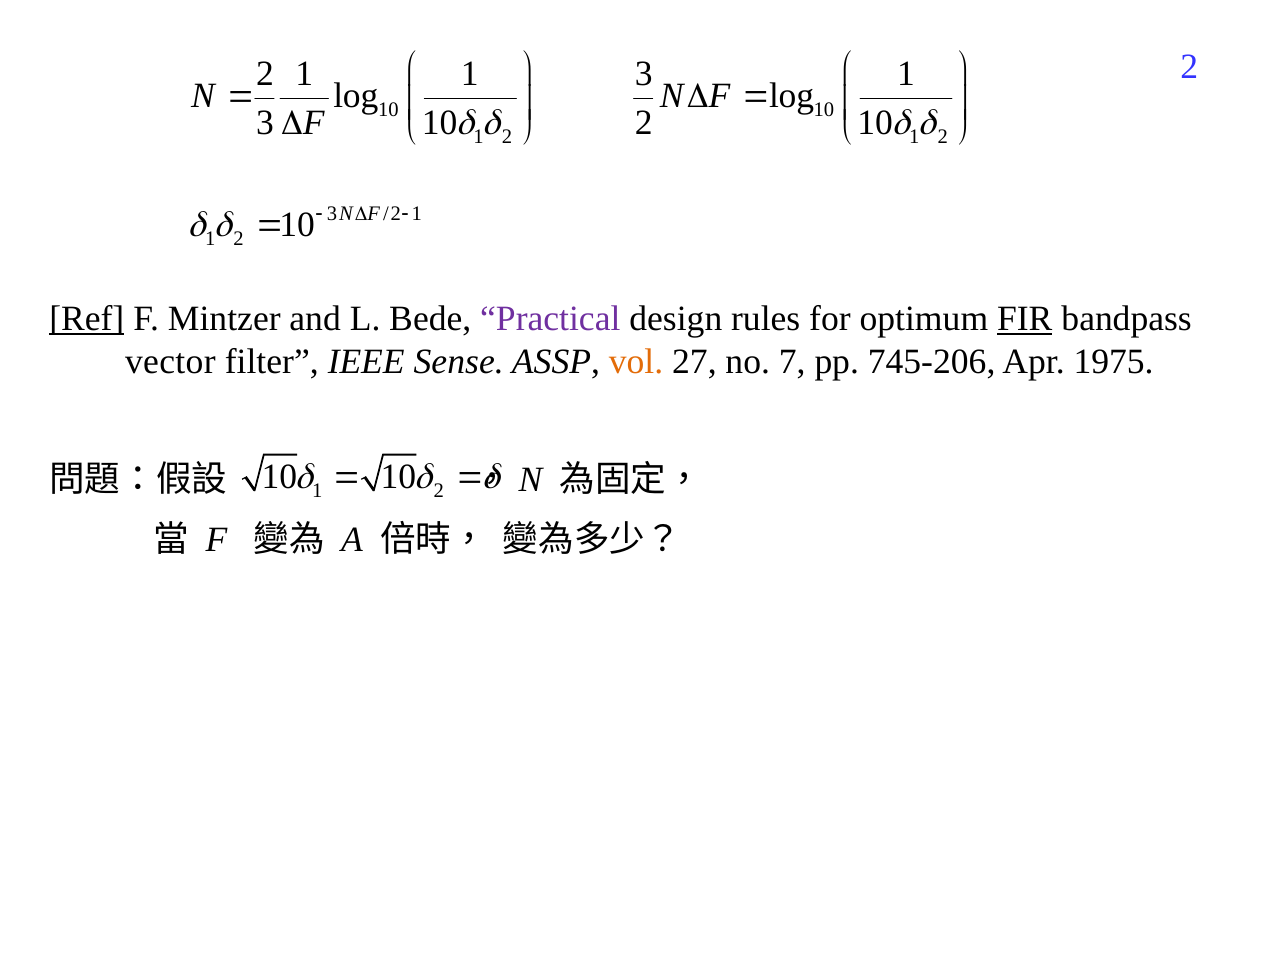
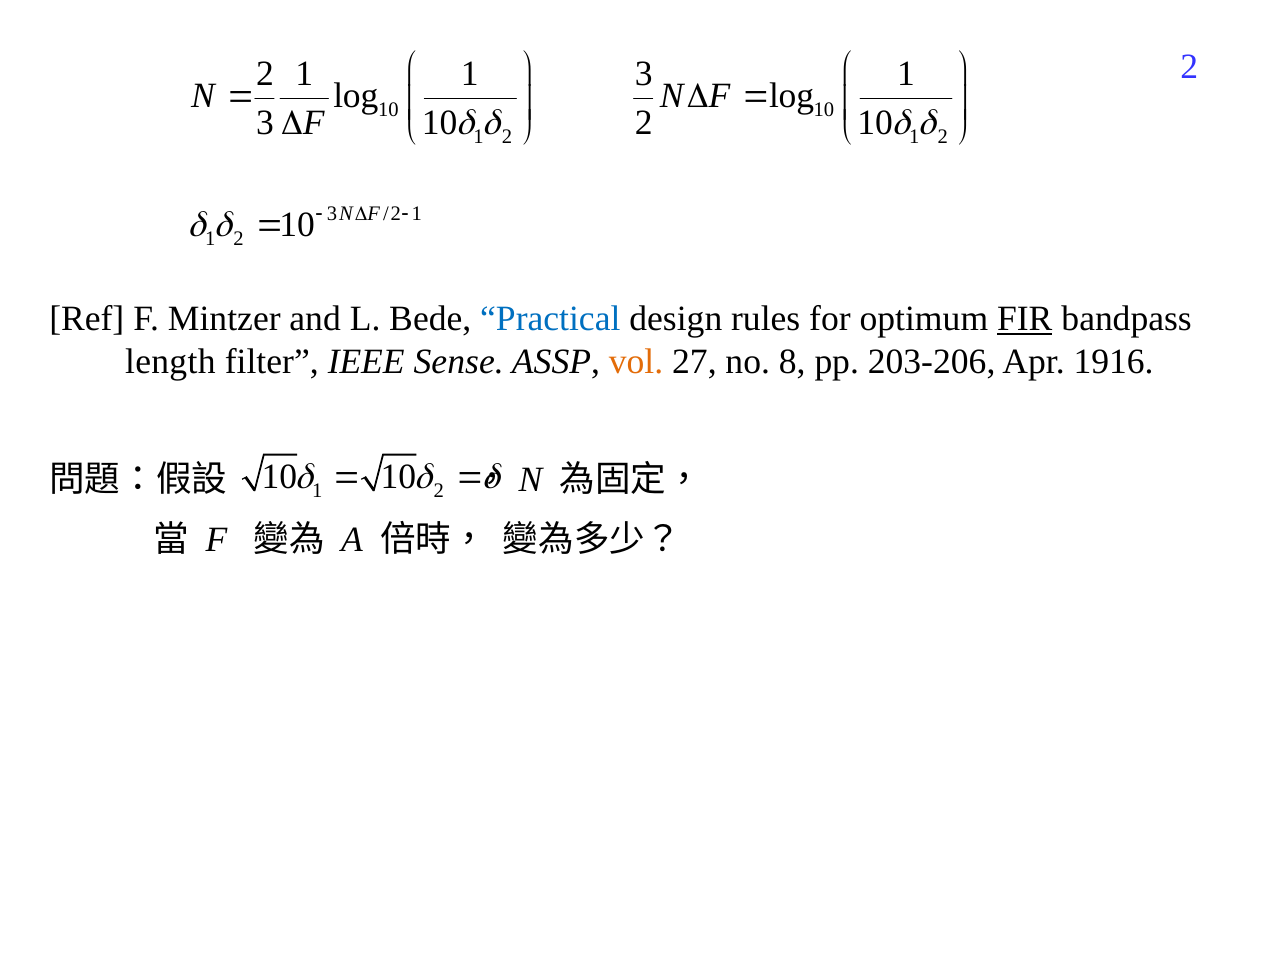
Ref underline: present -> none
Practical colour: purple -> blue
vector: vector -> length
7: 7 -> 8
745-206: 745-206 -> 203-206
1975: 1975 -> 1916
